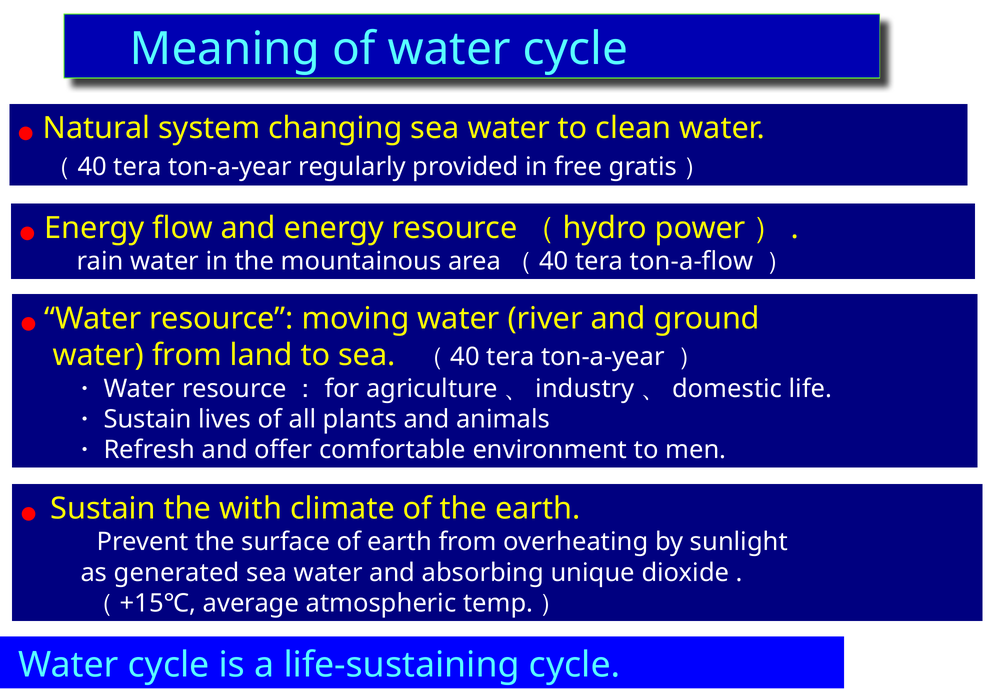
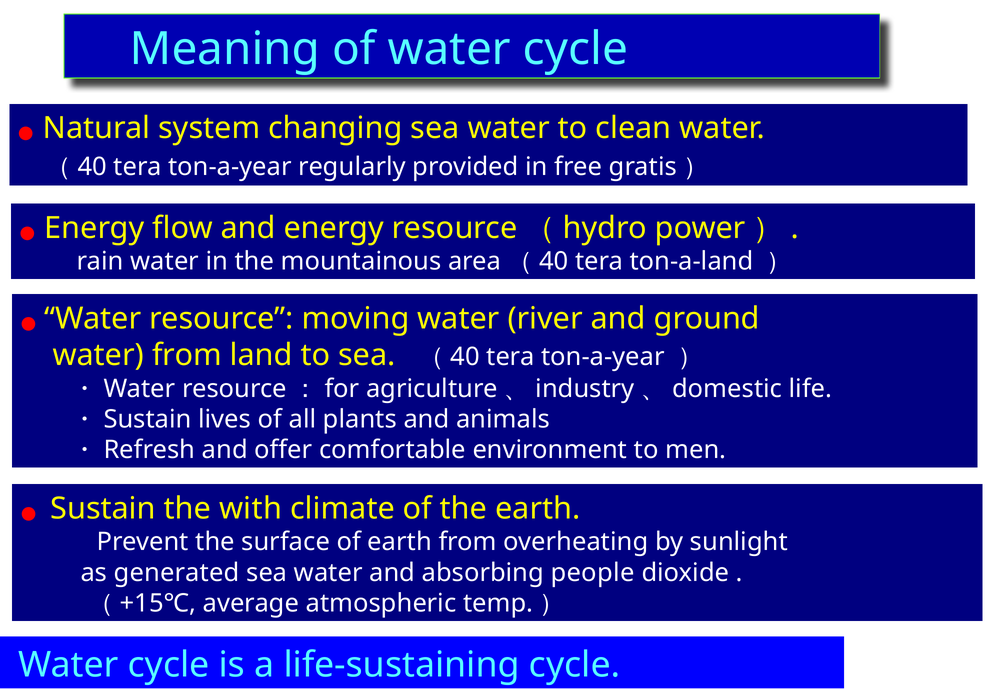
ton-a-flow: ton-a-flow -> ton-a-land
unique: unique -> people
